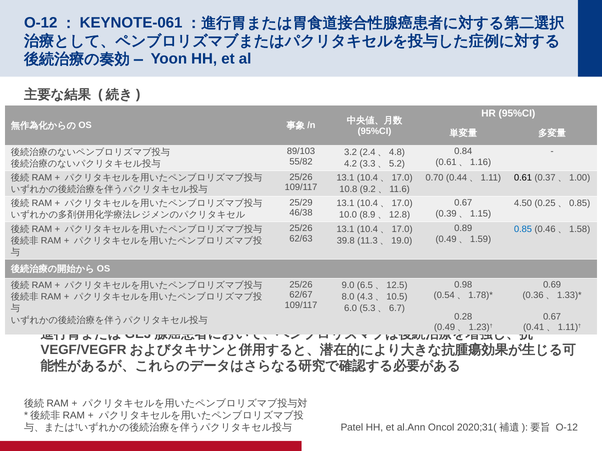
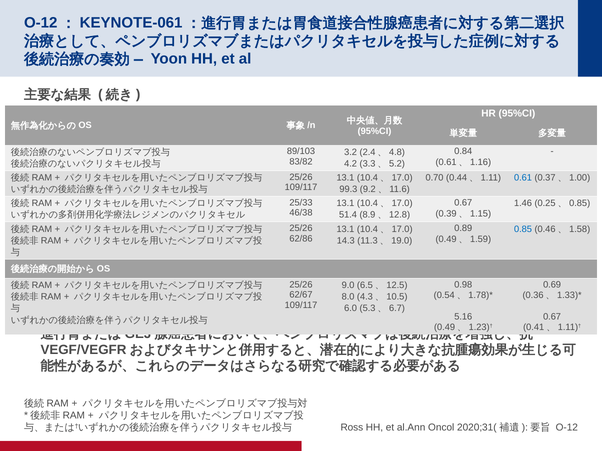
55/82: 55/82 -> 83/82
0.61 colour: black -> blue
10.8: 10.8 -> 99.3
25/29: 25/29 -> 25/33
4.50: 4.50 -> 1.46
10.0: 10.0 -> 51.4
62/63: 62/63 -> 62/86
39.8: 39.8 -> 14.3
0.28: 0.28 -> 5.16
Patel: Patel -> Ross
